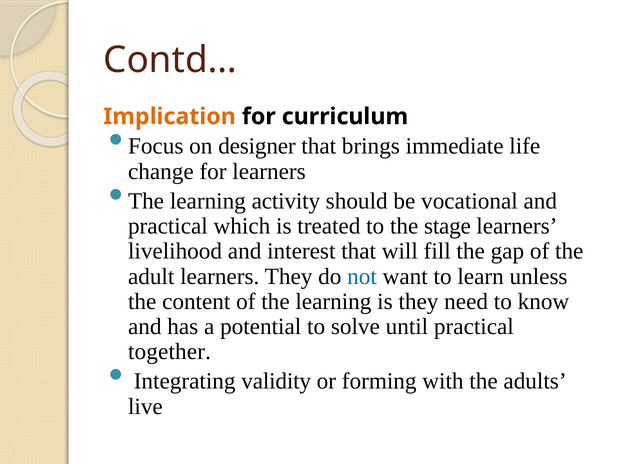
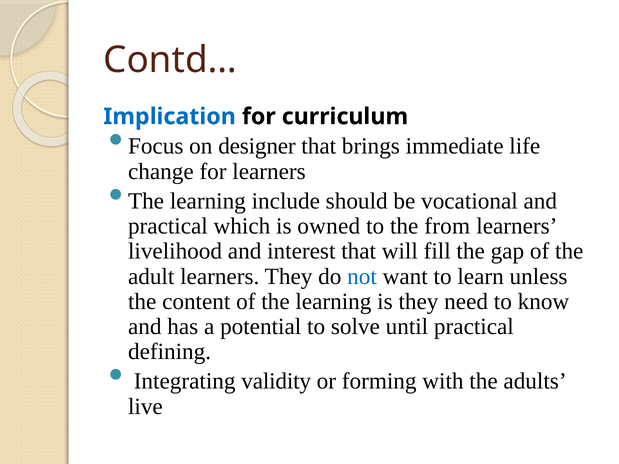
Implication colour: orange -> blue
activity: activity -> include
treated: treated -> owned
stage: stage -> from
together: together -> defining
